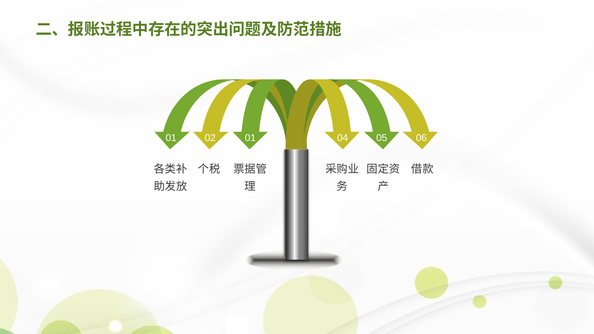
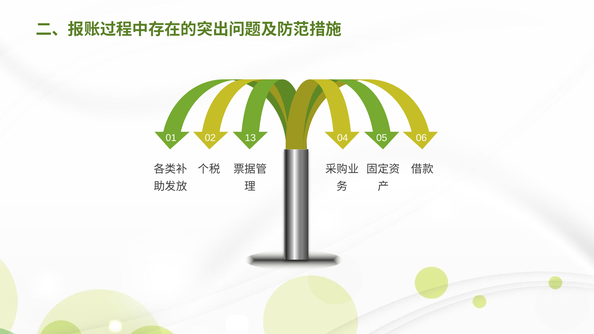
02 01: 01 -> 13
